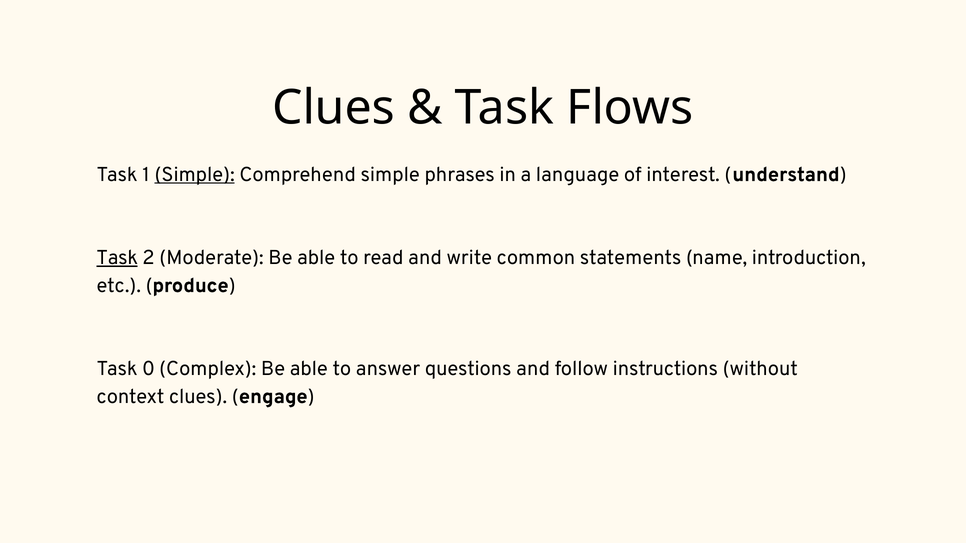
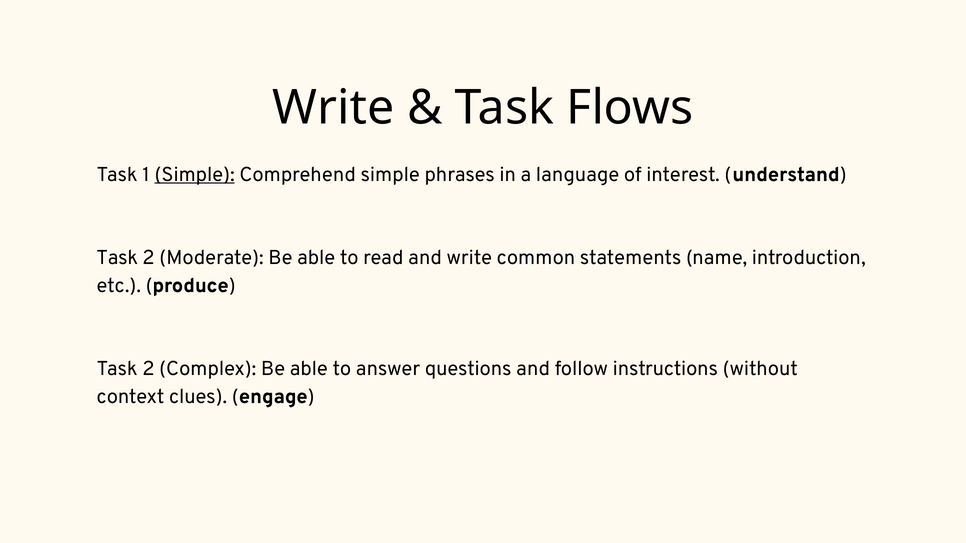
Clues at (334, 108): Clues -> Write
Task at (117, 258) underline: present -> none
0 at (148, 369): 0 -> 2
